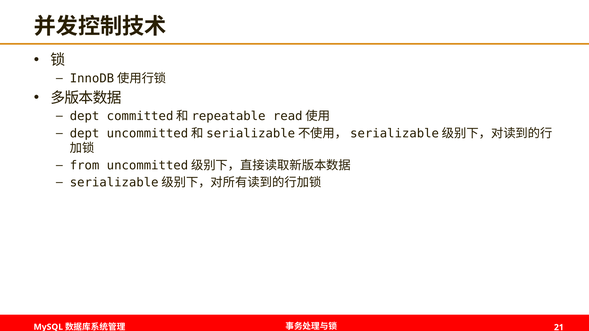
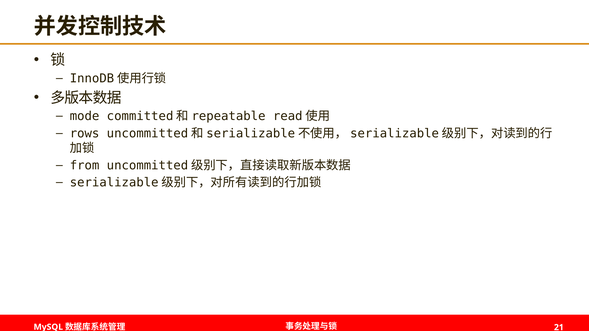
dept at (85, 116): dept -> mode
dept at (85, 134): dept -> rows
